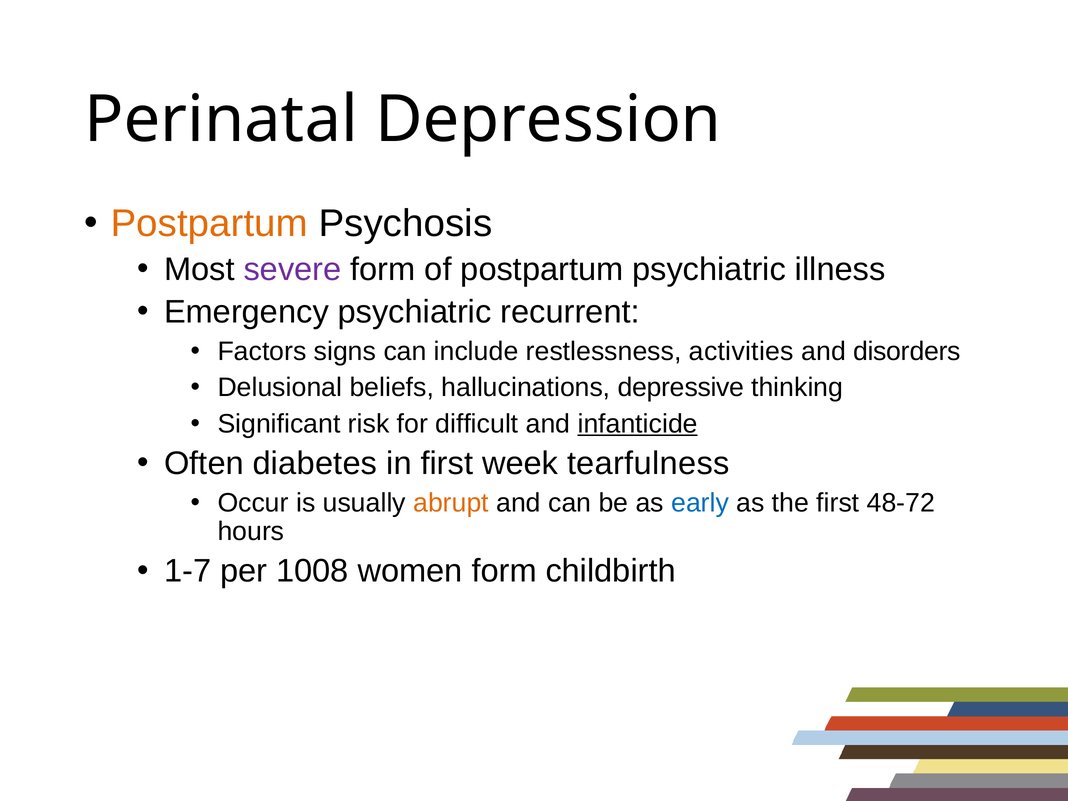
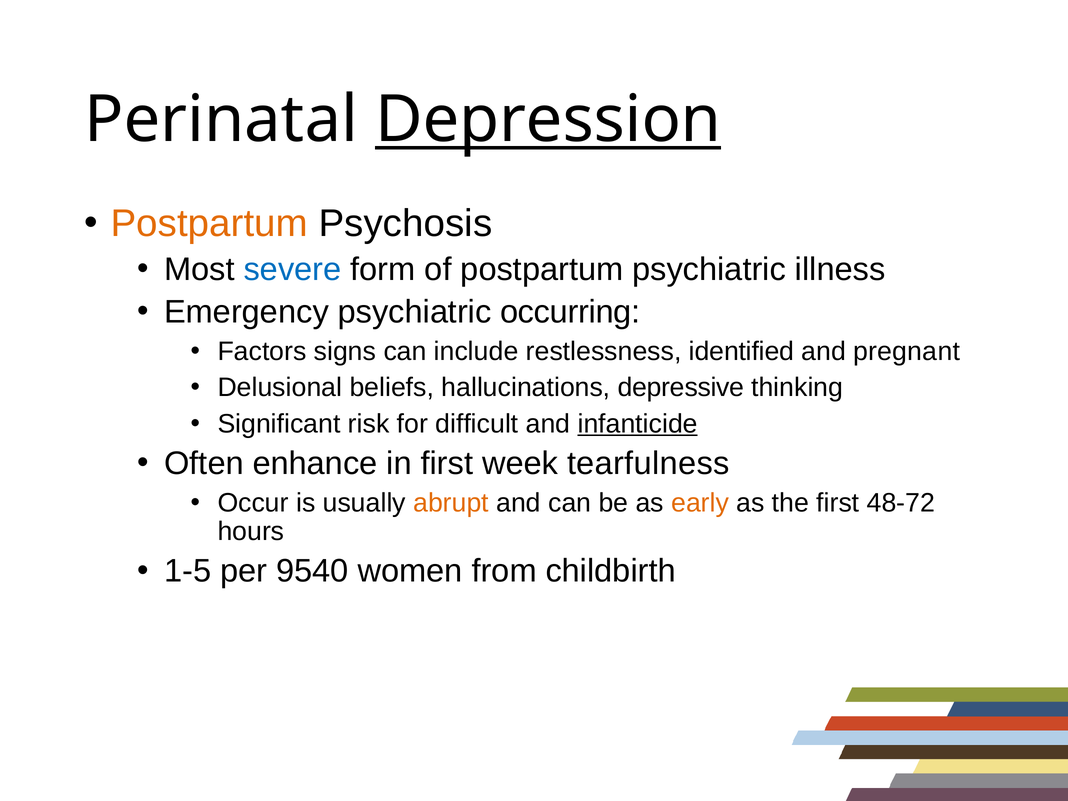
Depression underline: none -> present
severe colour: purple -> blue
recurrent: recurrent -> occurring
activities: activities -> identified
disorders: disorders -> pregnant
diabetes: diabetes -> enhance
early colour: blue -> orange
1-7: 1-7 -> 1-5
1008: 1008 -> 9540
women form: form -> from
